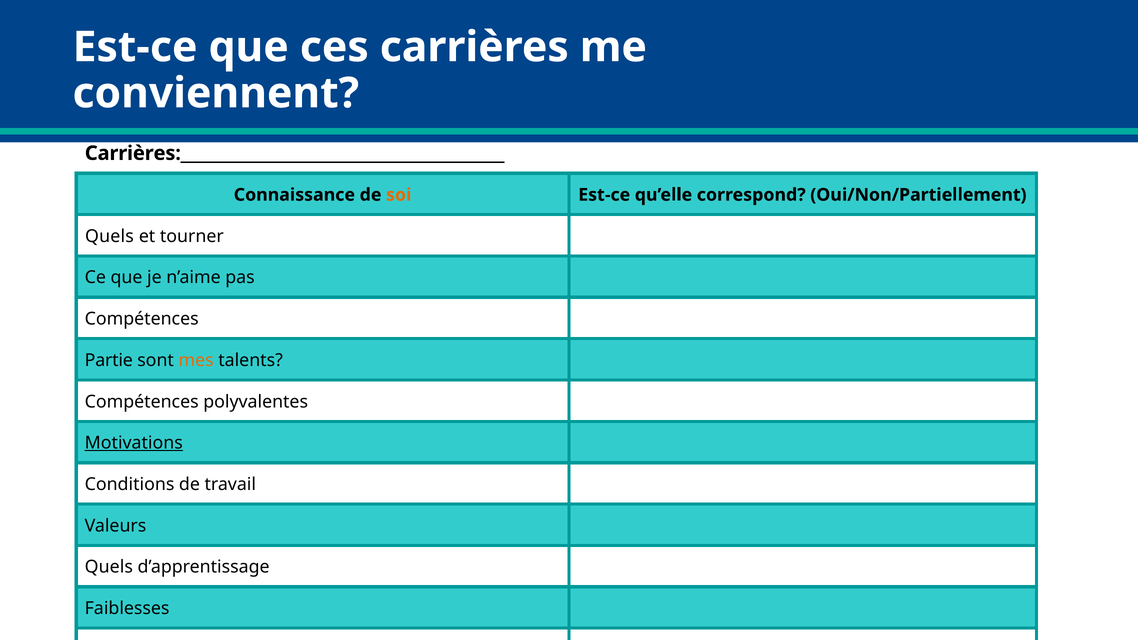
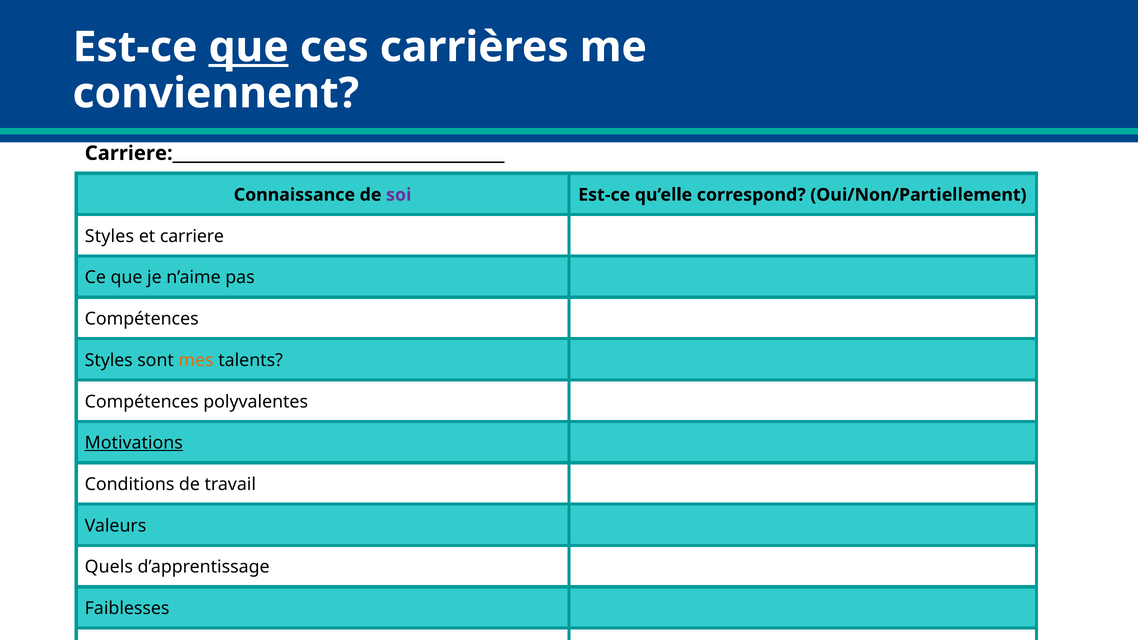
que at (249, 47) underline: none -> present
Carrières:________________________________________: Carrières:________________________________________ -> Carriere:________________________________________
soi colour: orange -> purple
Quels at (109, 236): Quels -> Styles
tourner: tourner -> carriere
Partie at (109, 360): Partie -> Styles
